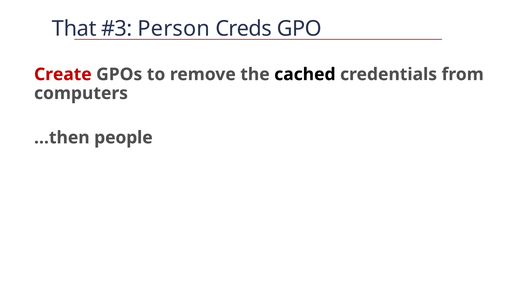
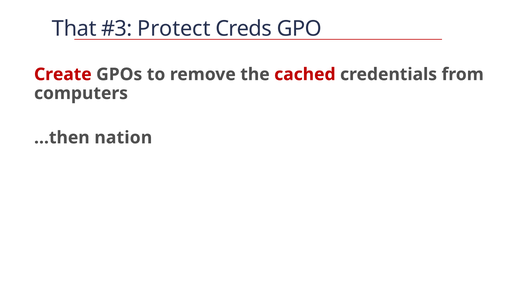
Person: Person -> Protect
cached colour: black -> red
people: people -> nation
